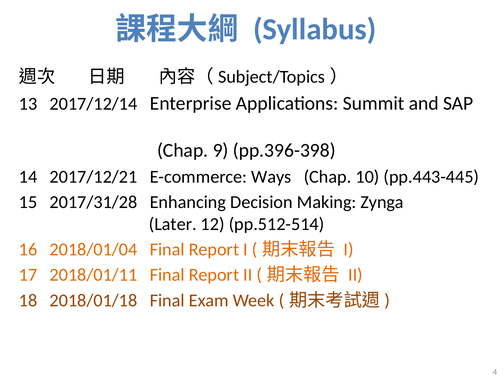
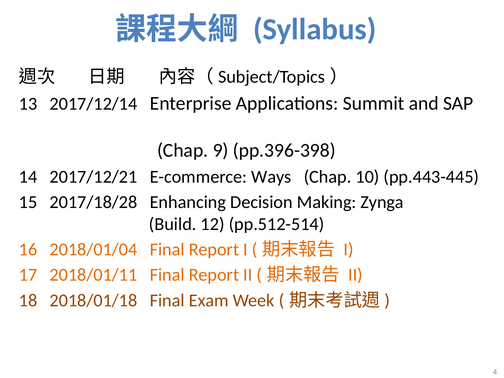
2017/31/28: 2017/31/28 -> 2017/18/28
Later: Later -> Build
